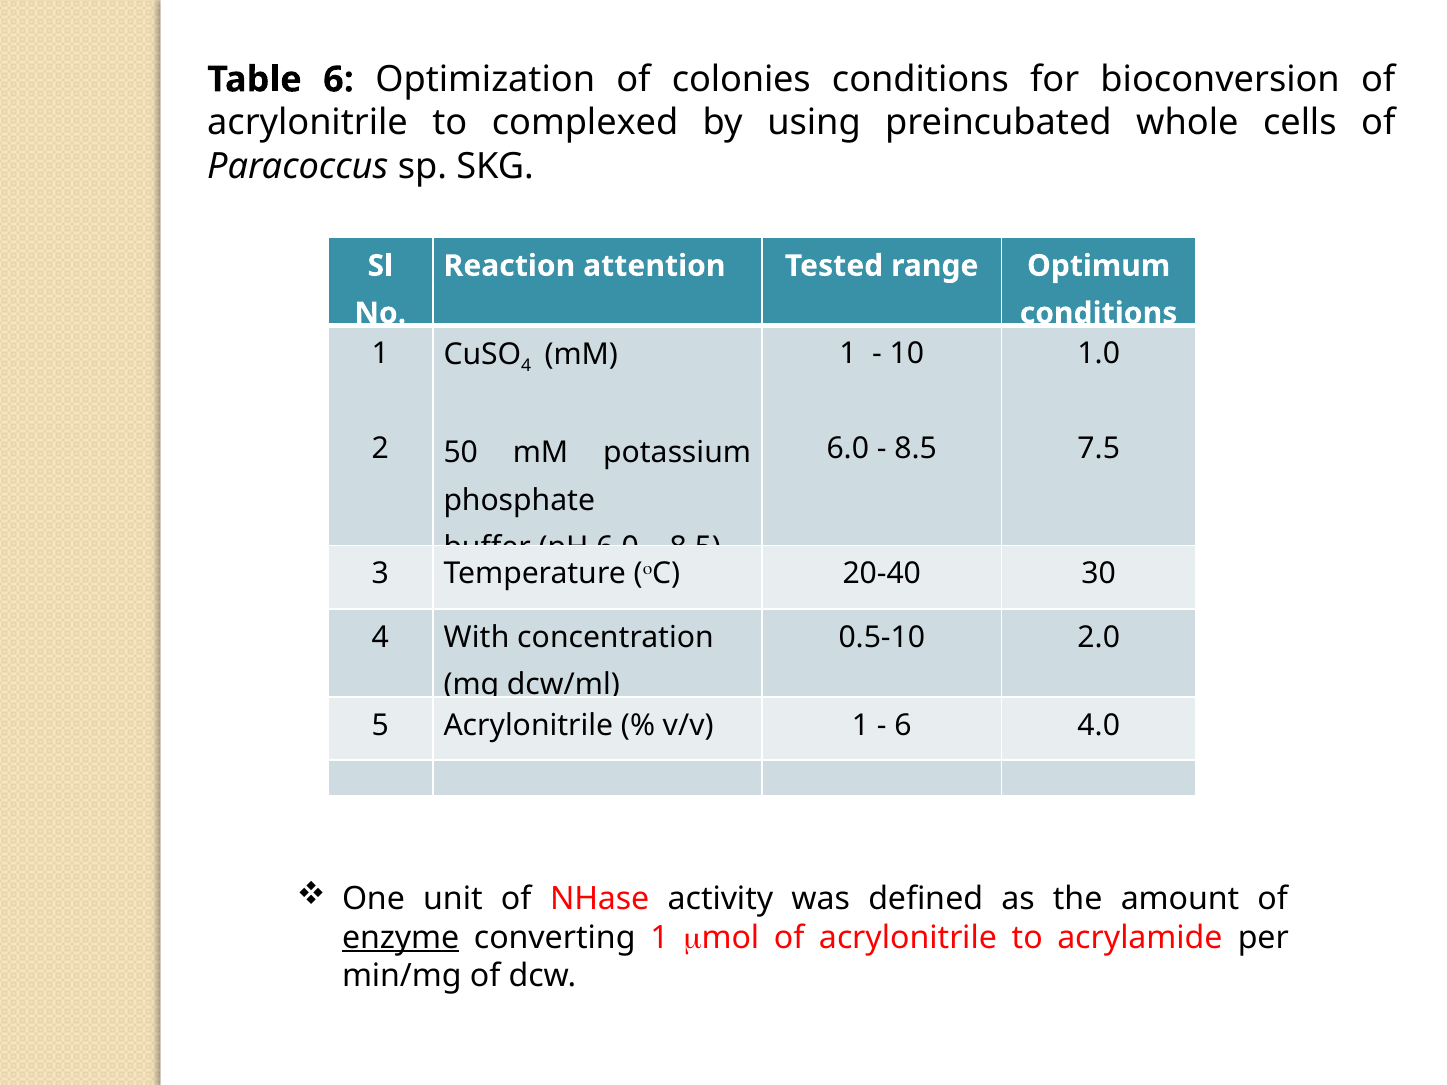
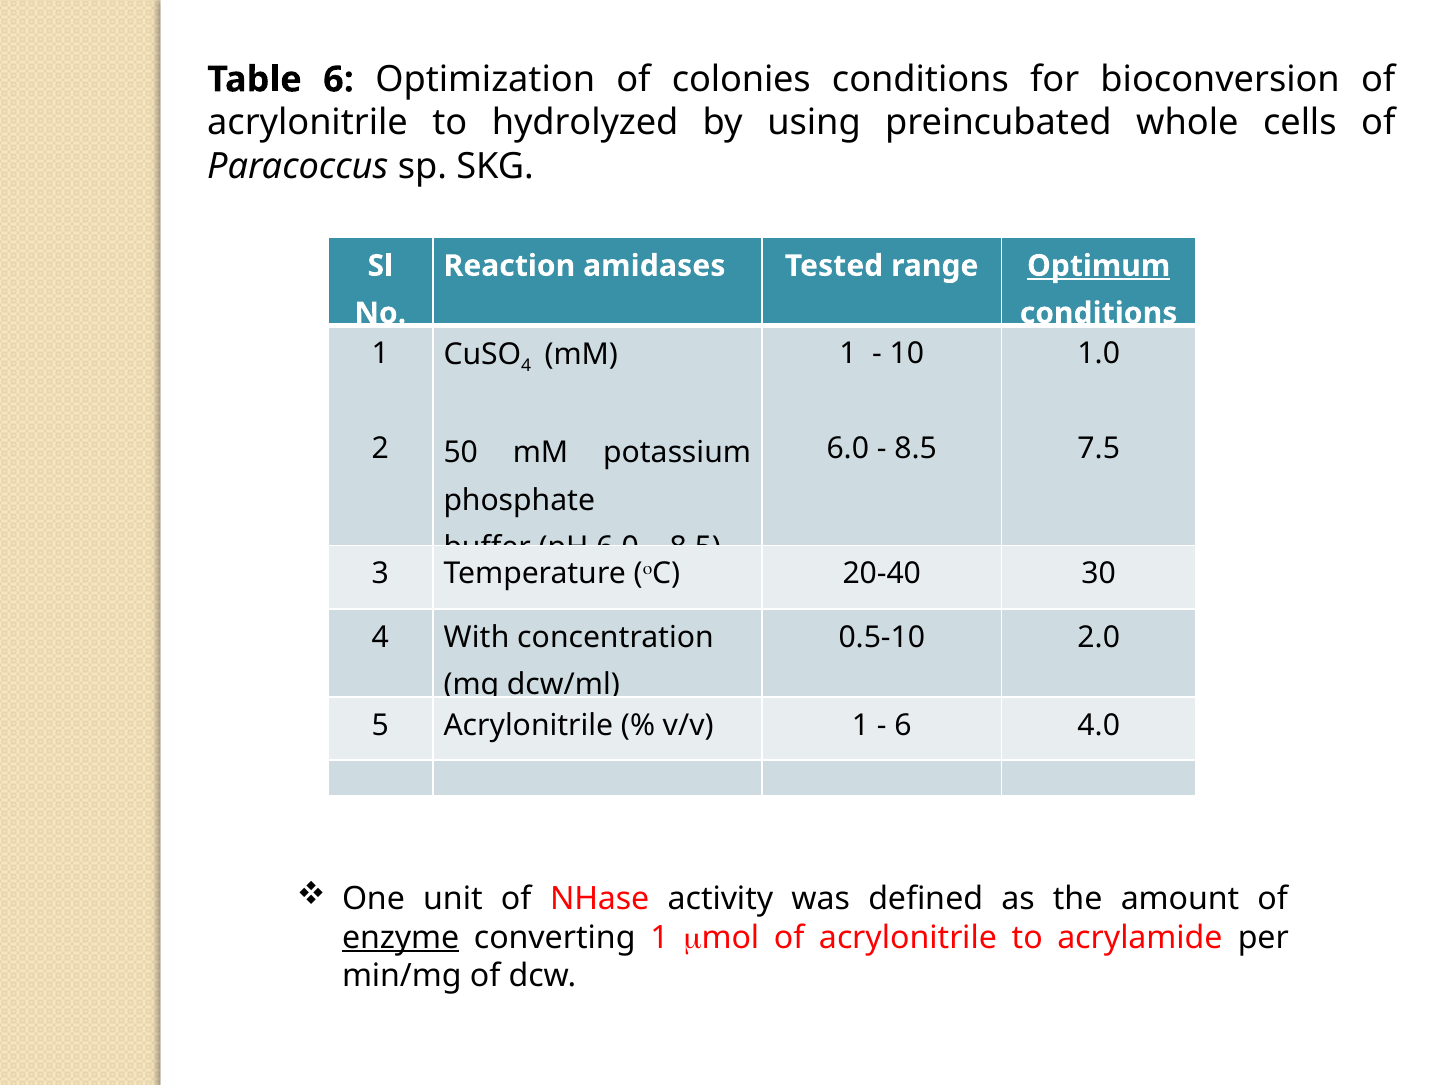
complexed: complexed -> hydrolyzed
attention: attention -> amidases
Optimum underline: none -> present
